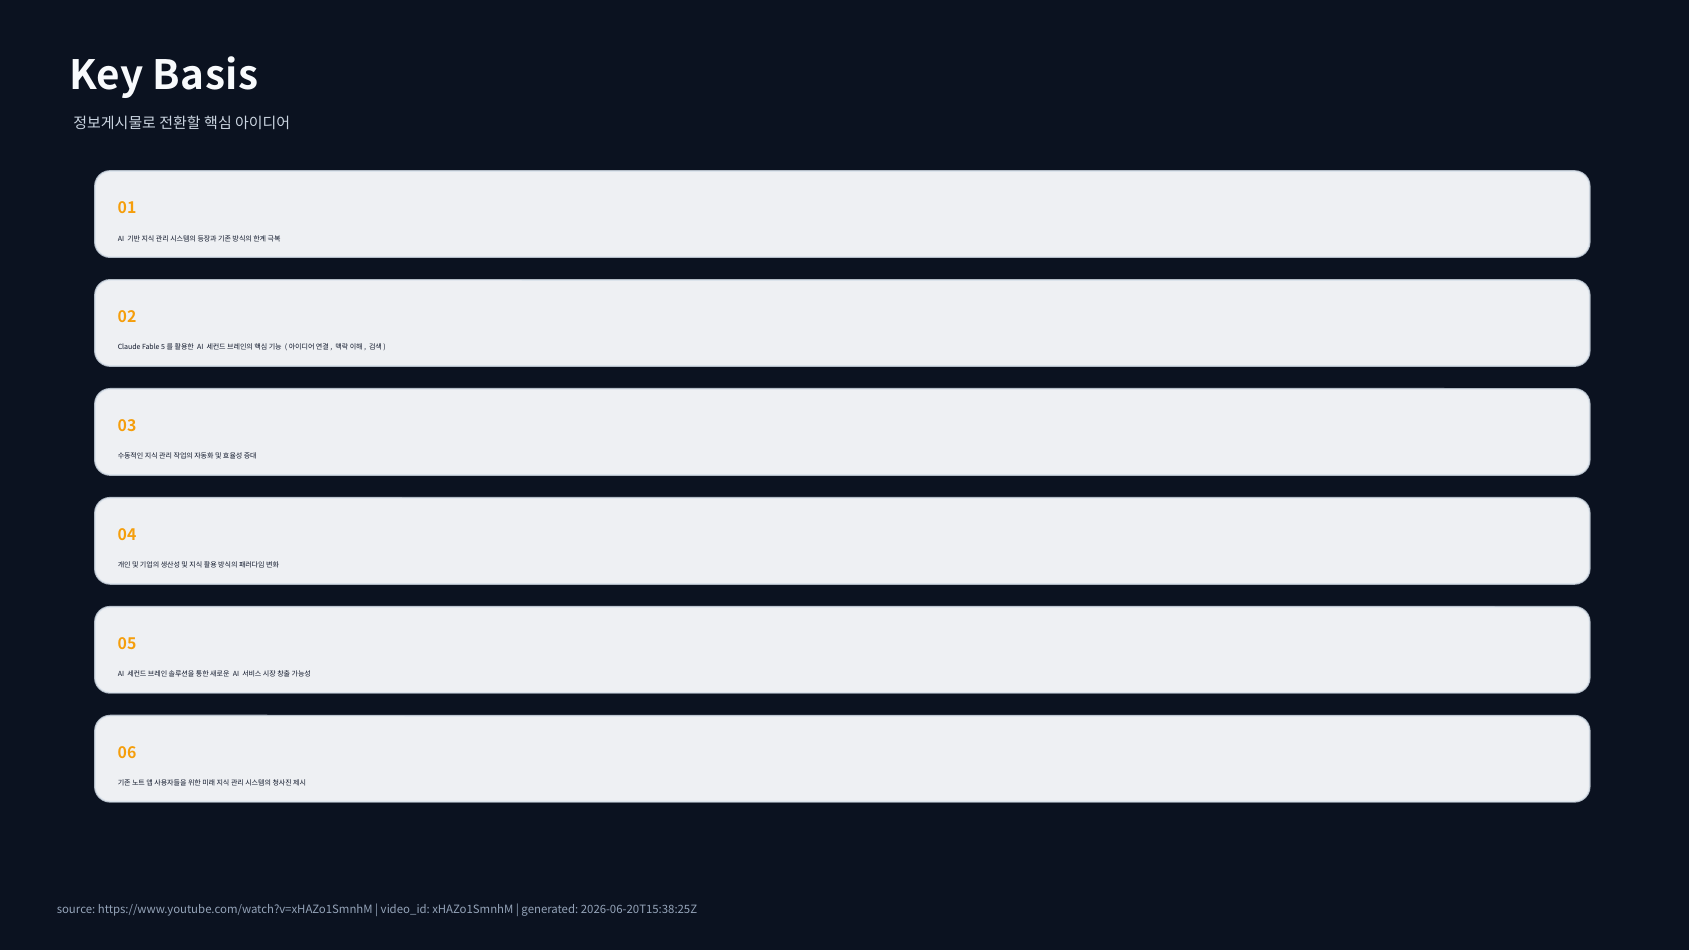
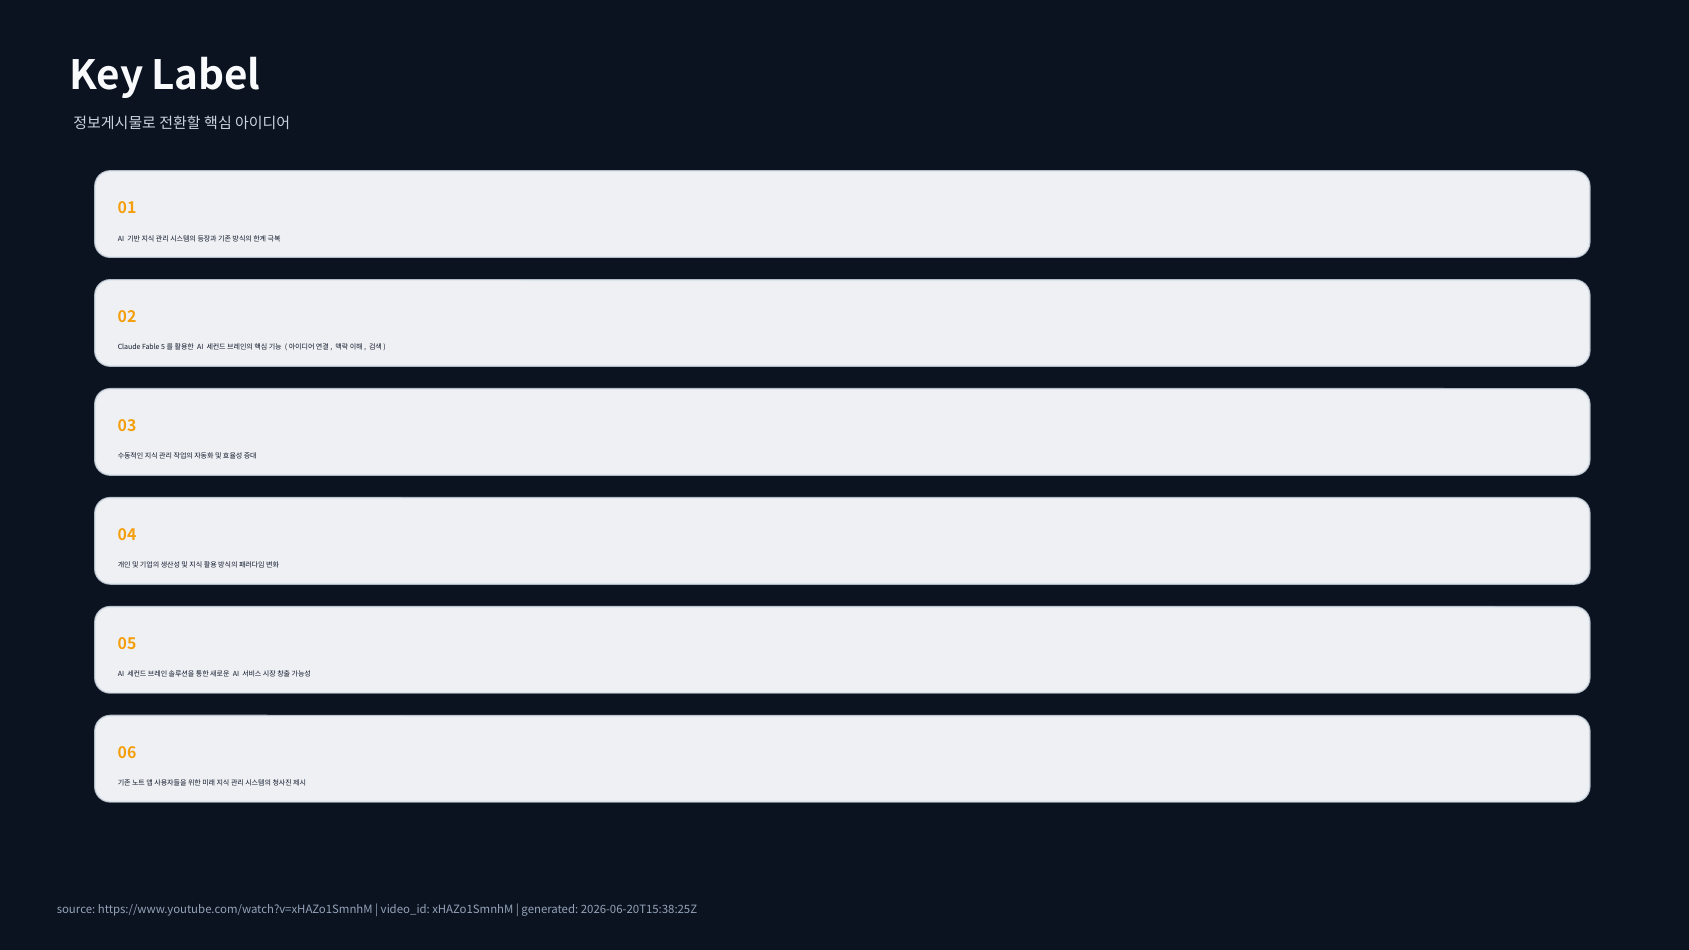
Basis: Basis -> Label
